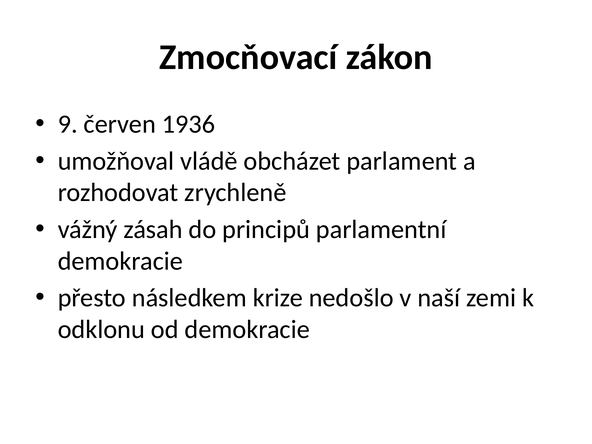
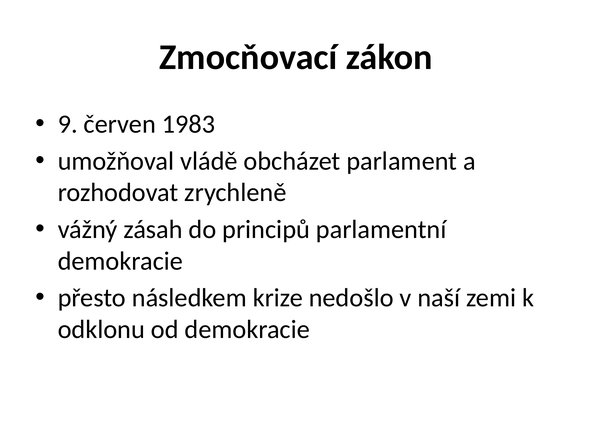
1936: 1936 -> 1983
